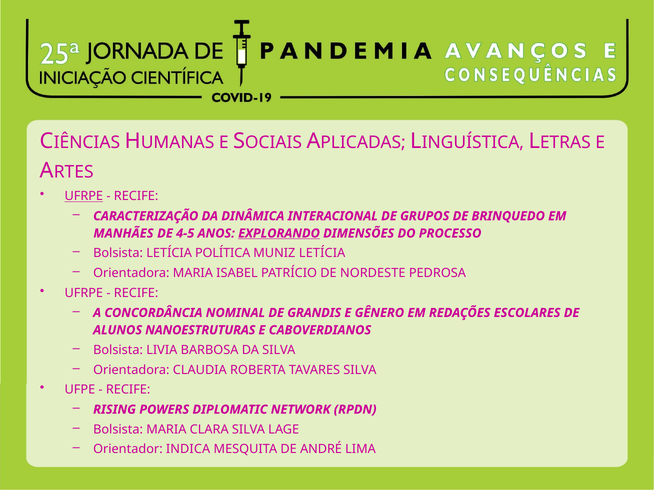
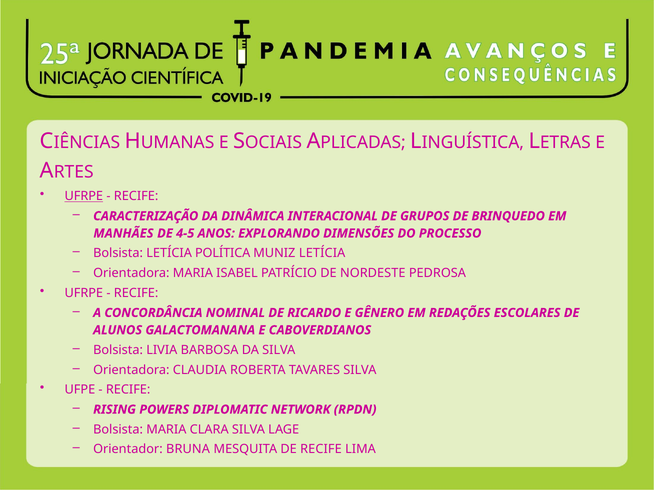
EXPLORANDO underline: present -> none
GRANDIS: GRANDIS -> RICARDO
NANOESTRUTURAS: NANOESTRUTURAS -> GALACTOMANANA
INDICA: INDICA -> BRUNA
DE ANDRÉ: ANDRÉ -> RECIFE
